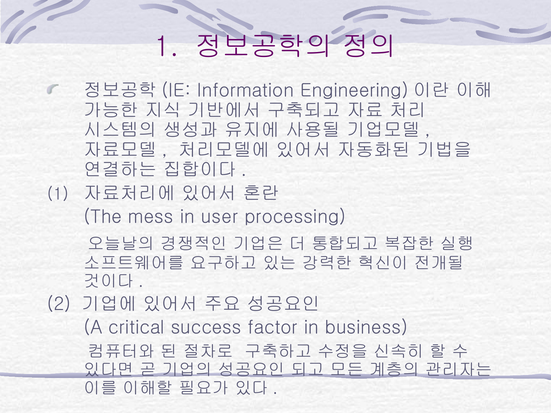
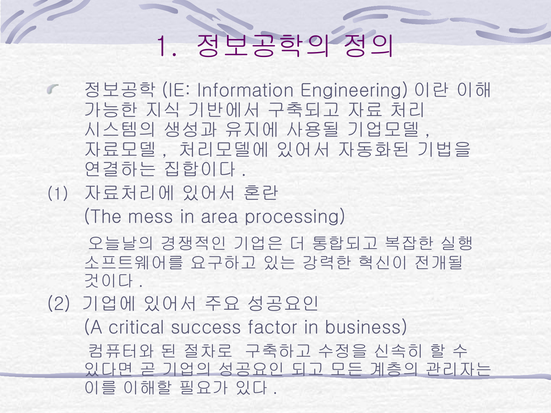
user: user -> area
